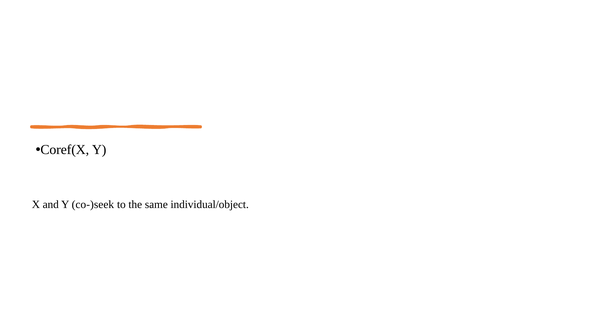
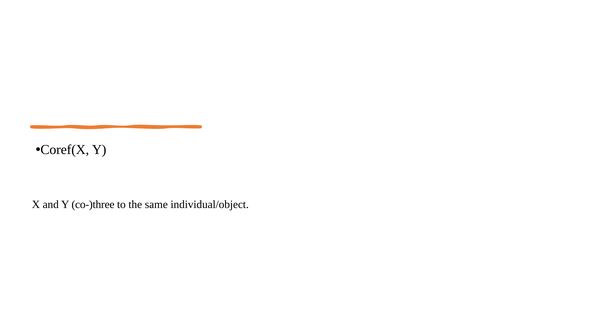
co-)seek: co-)seek -> co-)three
